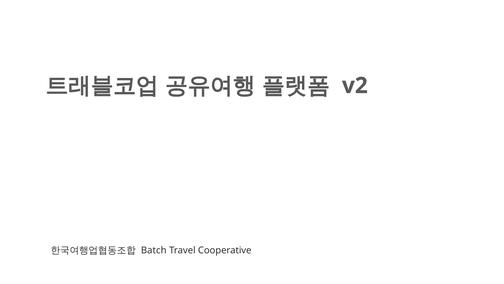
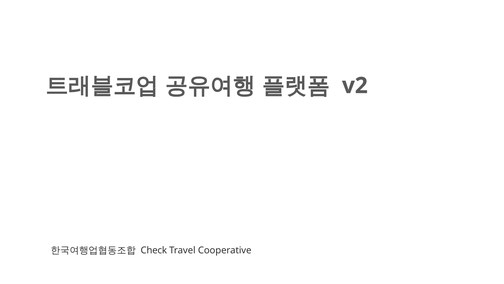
Batch: Batch -> Check
